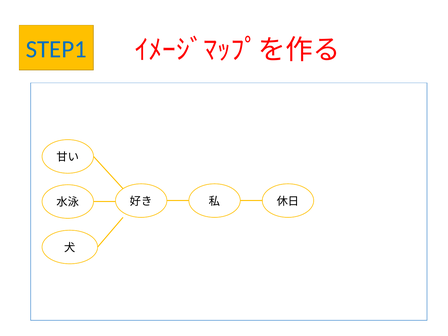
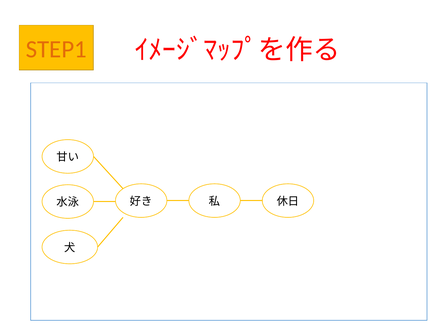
STEP1 colour: blue -> orange
